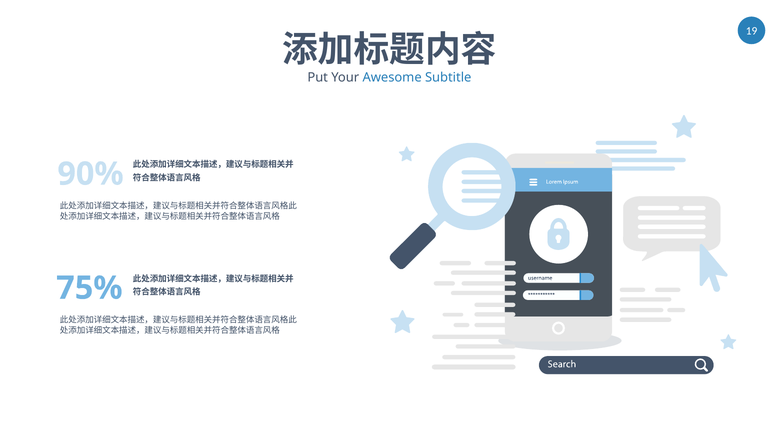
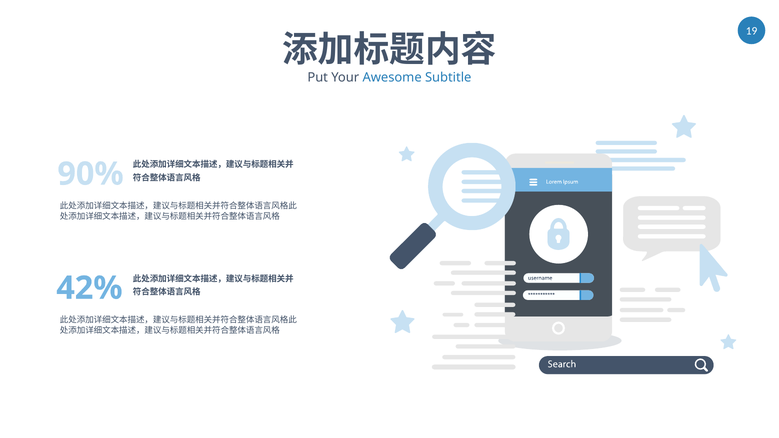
75%: 75% -> 42%
